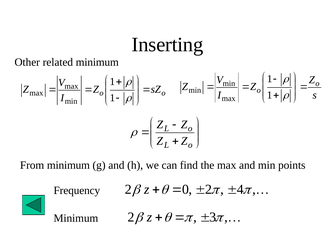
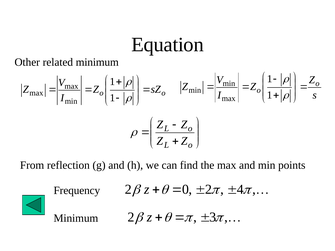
Inserting: Inserting -> Equation
From minimum: minimum -> reflection
